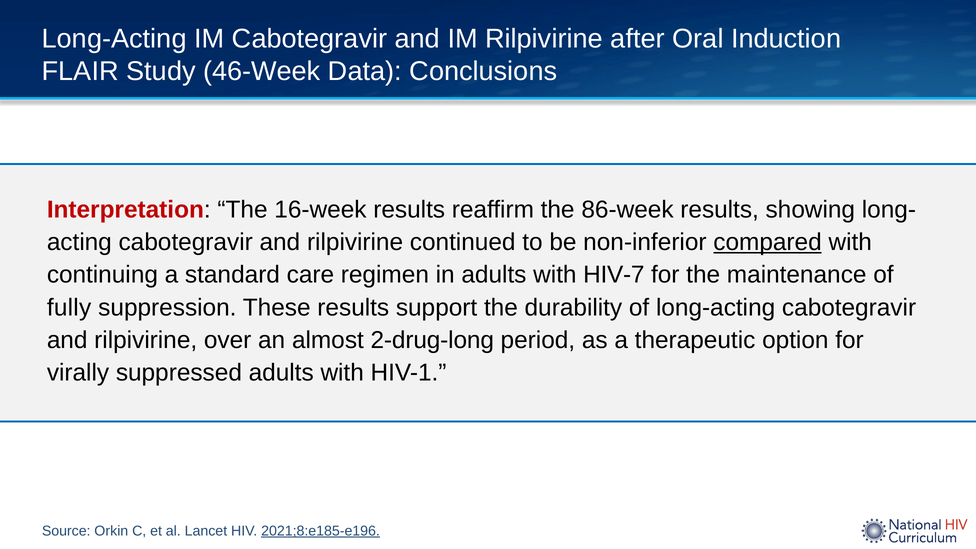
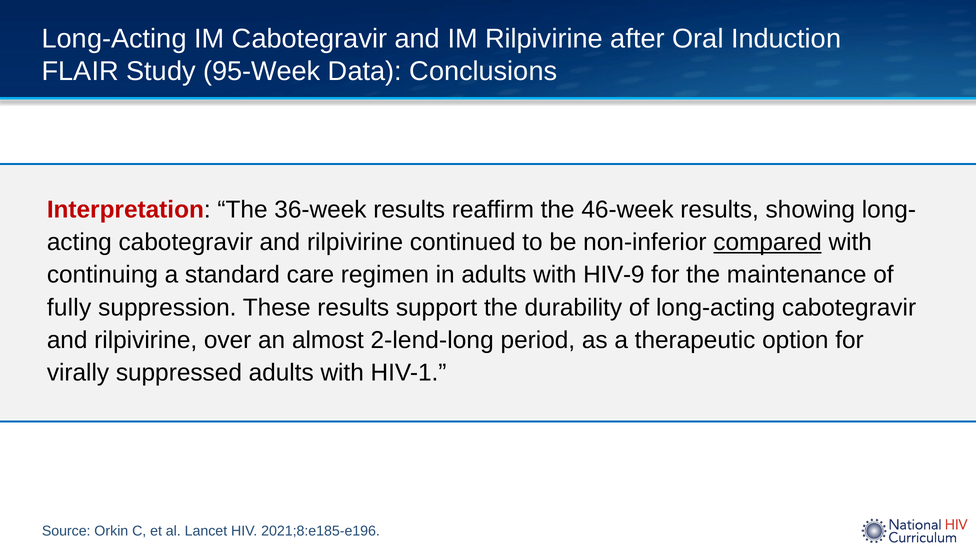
46-Week: 46-Week -> 95-Week
16-week: 16-week -> 36-week
86-week: 86-week -> 46-week
HIV-7: HIV-7 -> HIV-9
2-drug-long: 2-drug-long -> 2-lend-long
2021;8:e185-e196 underline: present -> none
